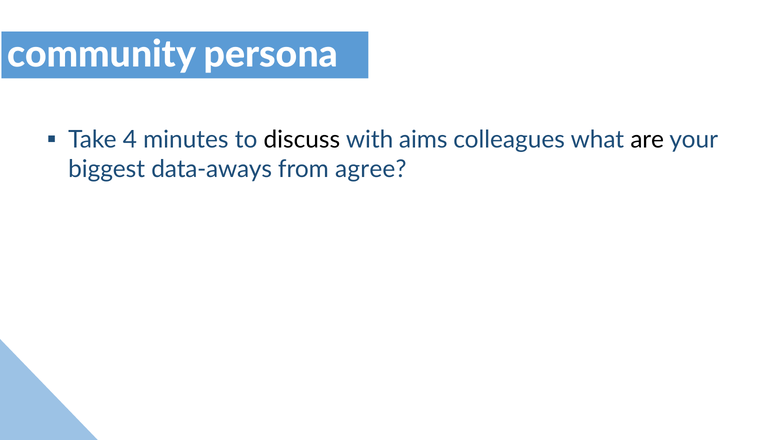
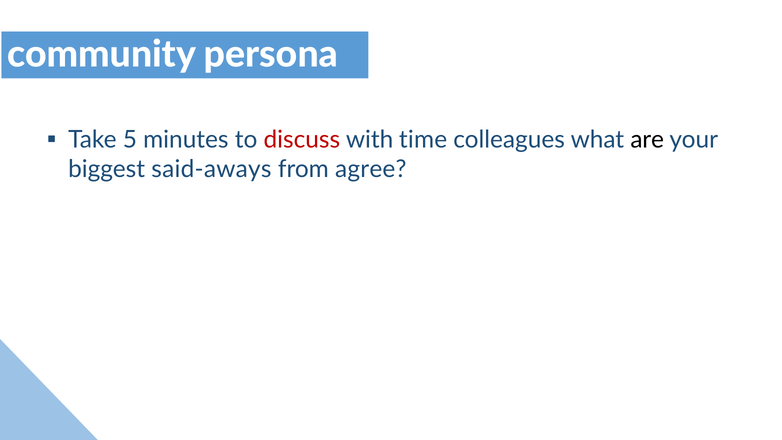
4: 4 -> 5
discuss colour: black -> red
aims: aims -> time
data-aways: data-aways -> said-aways
